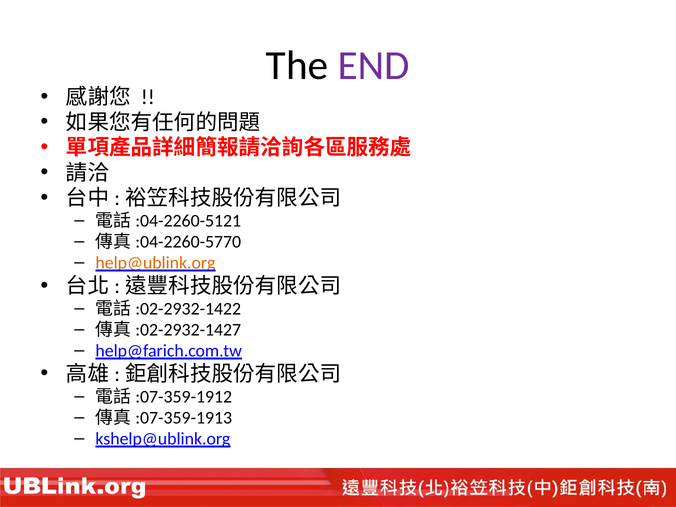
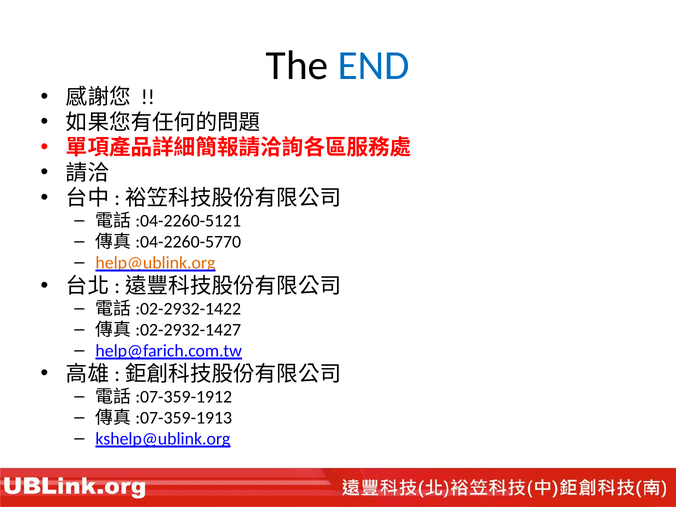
END colour: purple -> blue
